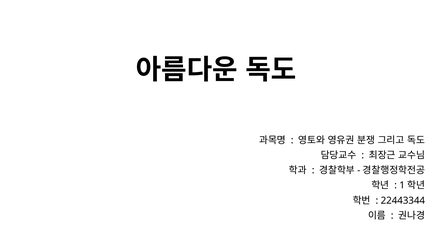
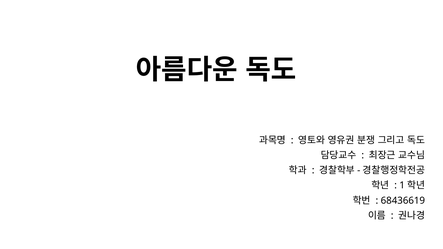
22443344: 22443344 -> 68436619
